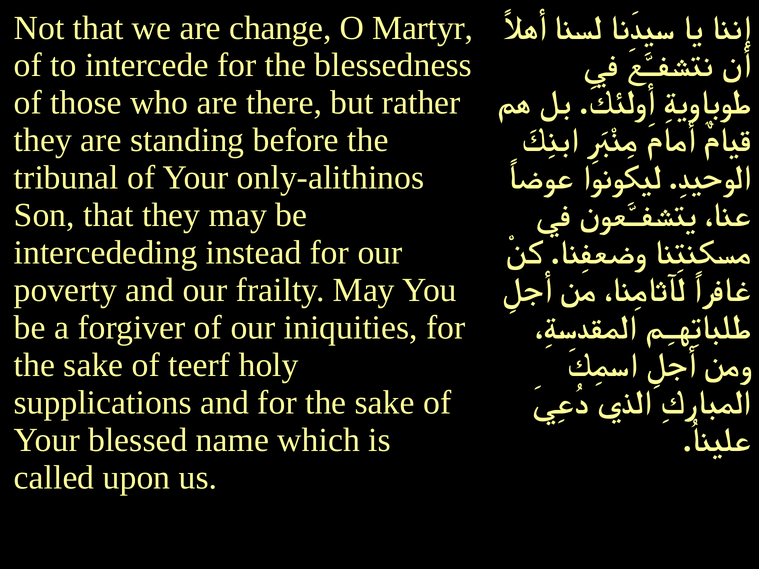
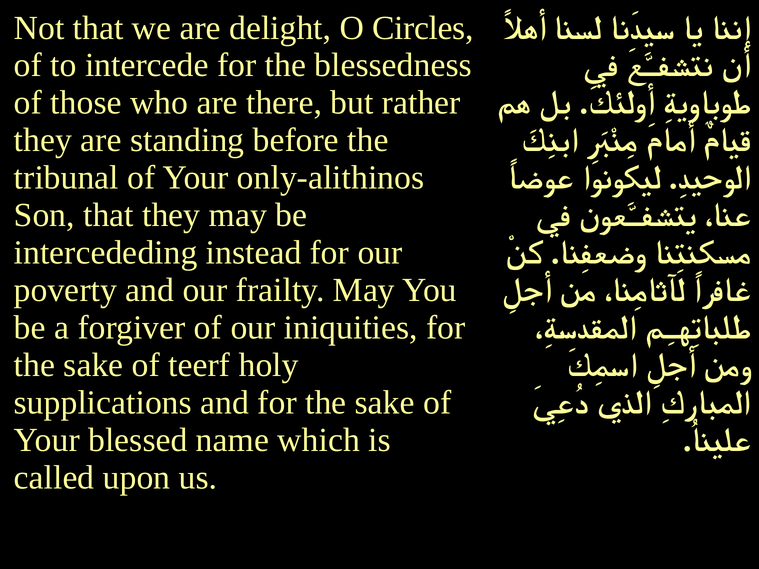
change: change -> delight
Martyr: Martyr -> Circles
